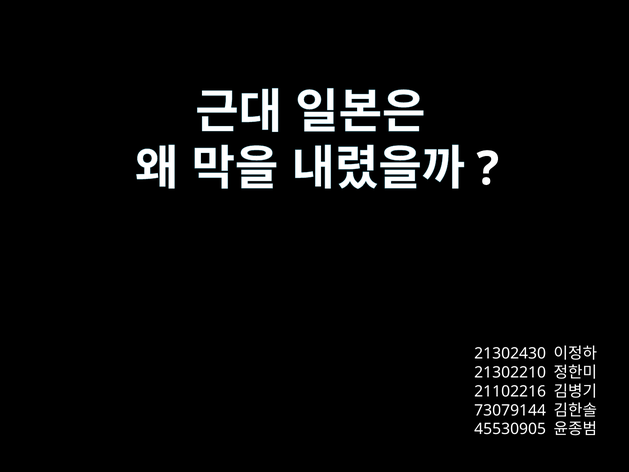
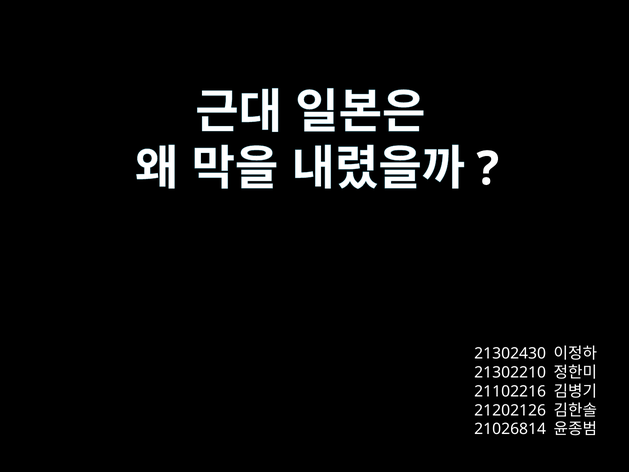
73079144: 73079144 -> 21202126
45530905: 45530905 -> 21026814
